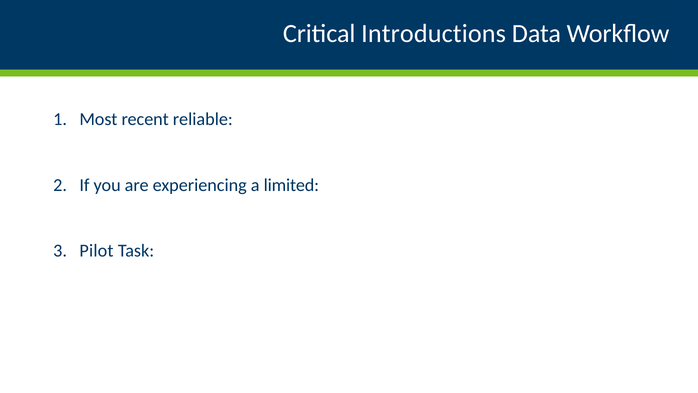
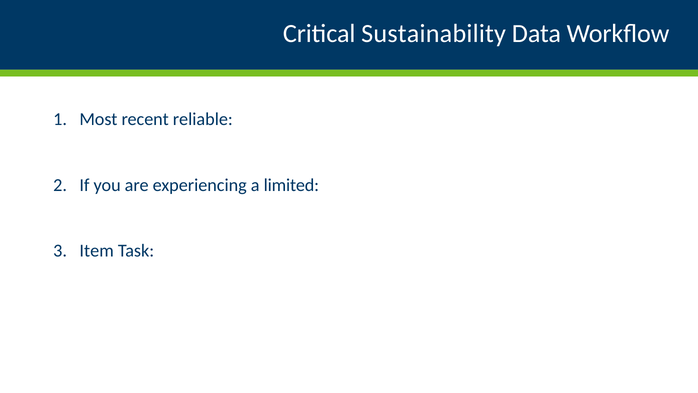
Introductions: Introductions -> Sustainability
Pilot: Pilot -> Item
